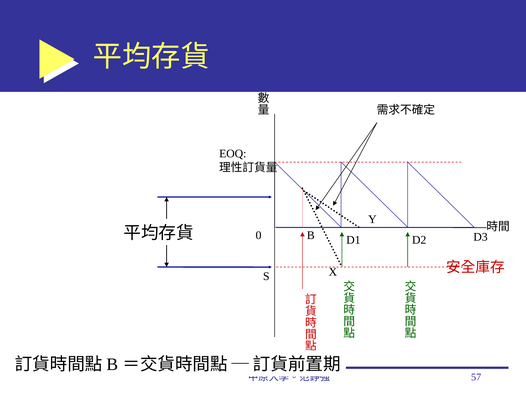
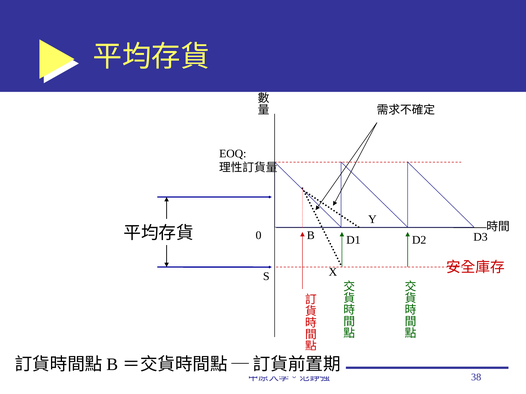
57: 57 -> 38
